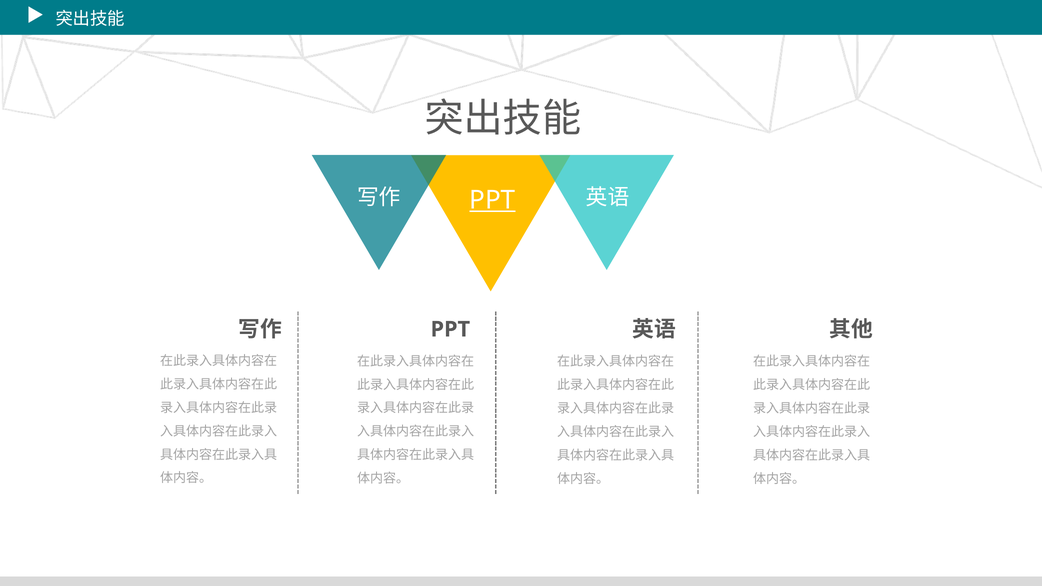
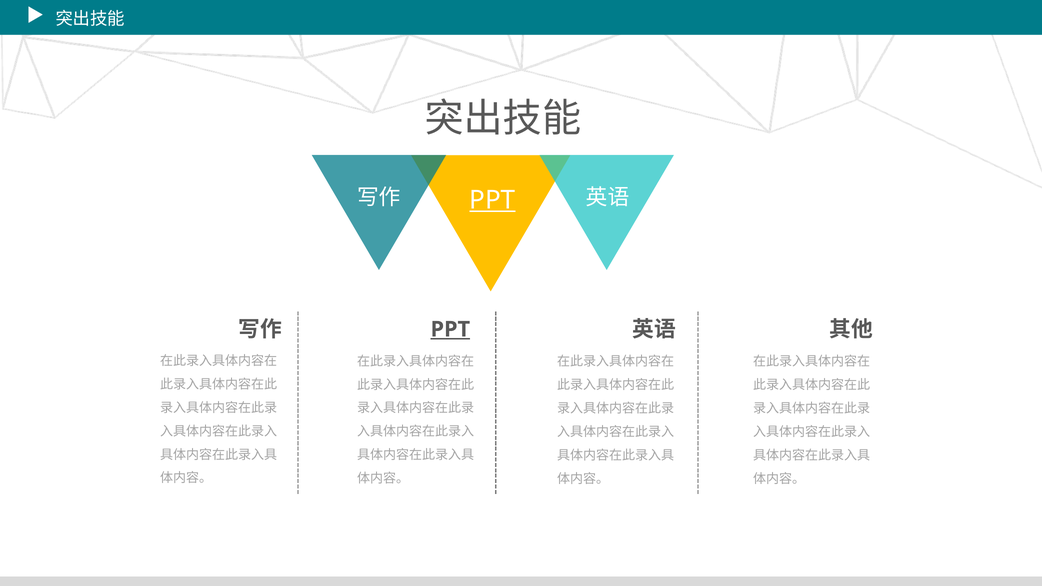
PPT at (450, 330) underline: none -> present
